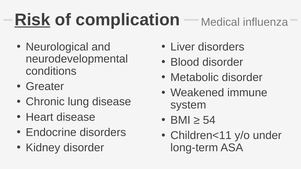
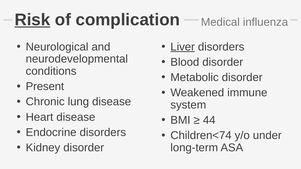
Liver underline: none -> present
Greater: Greater -> Present
54: 54 -> 44
Children<11: Children<11 -> Children<74
